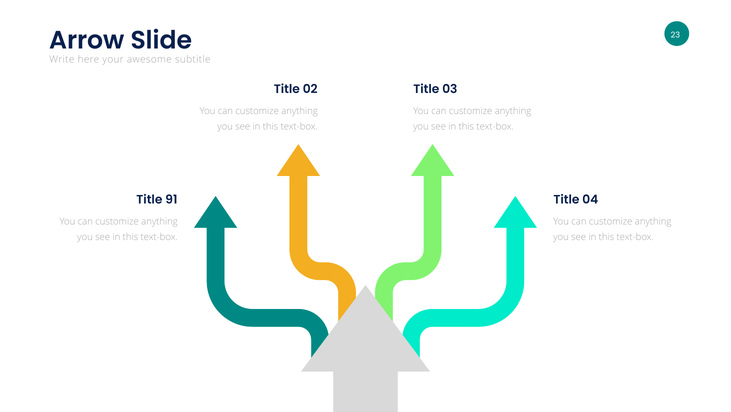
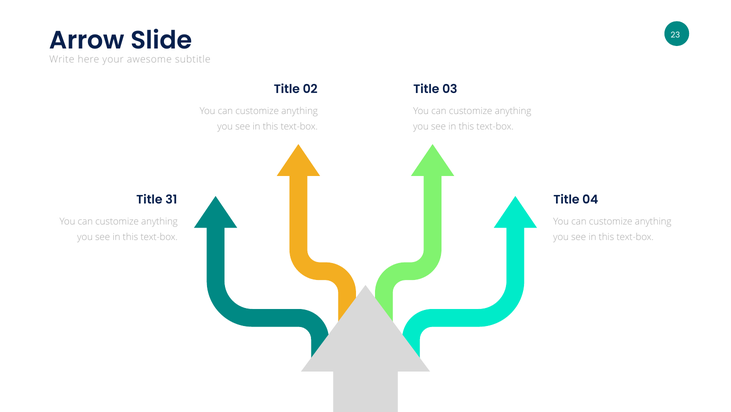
91: 91 -> 31
